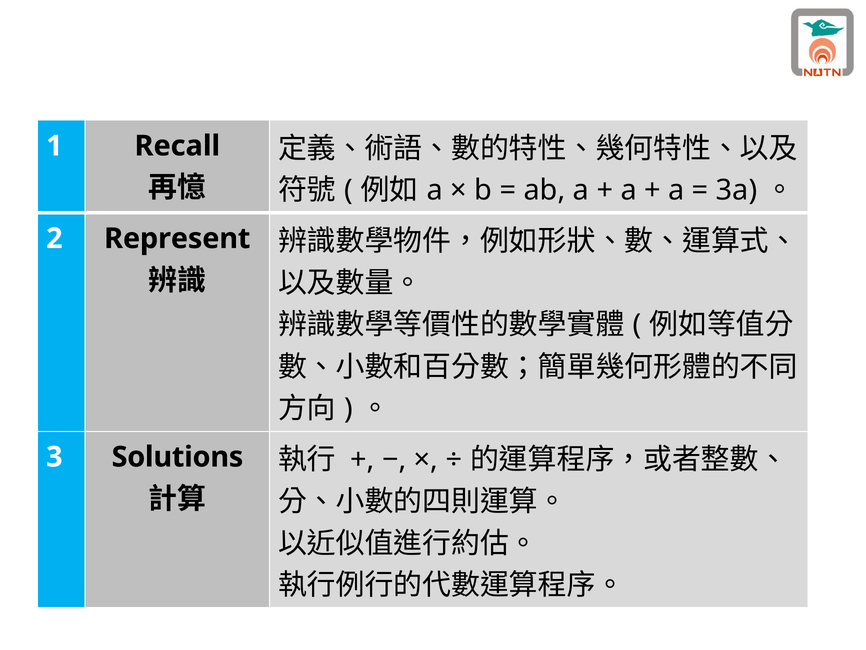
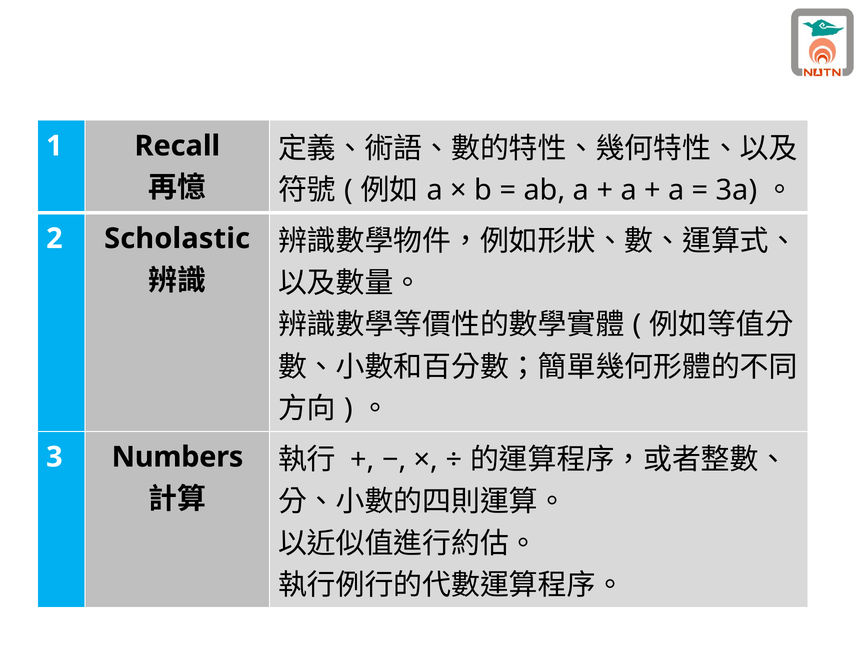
Represent: Represent -> Scholastic
Solutions: Solutions -> Numbers
